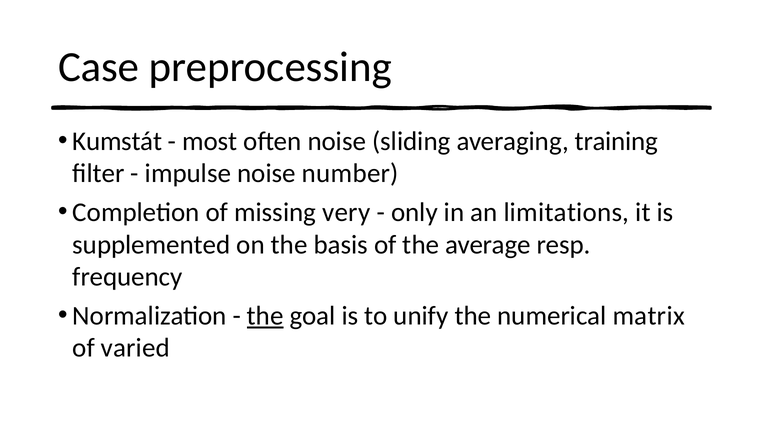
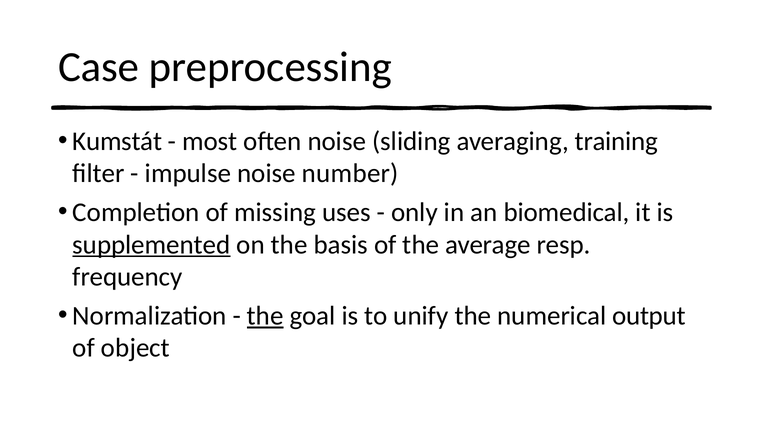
very: very -> uses
limitations: limitations -> biomedical
supplemented underline: none -> present
matrix: matrix -> output
varied: varied -> object
